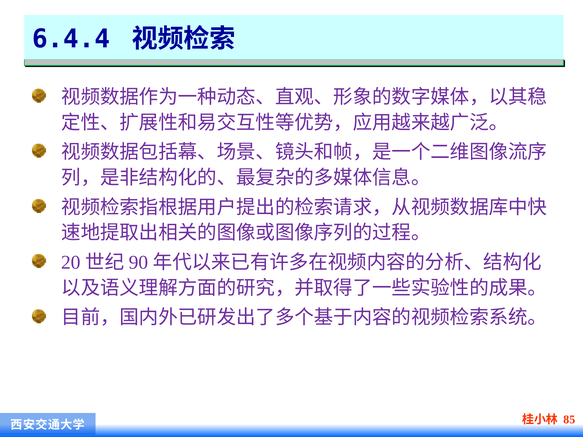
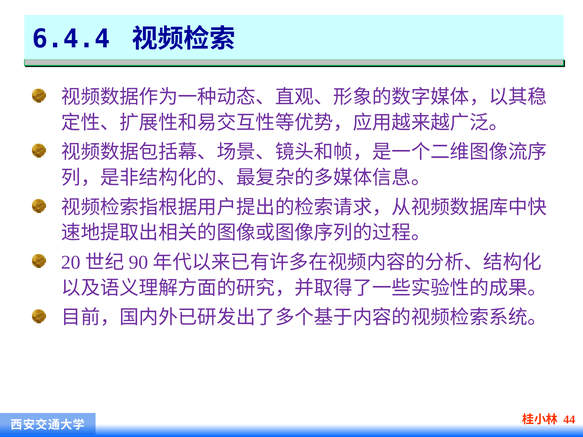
85: 85 -> 44
